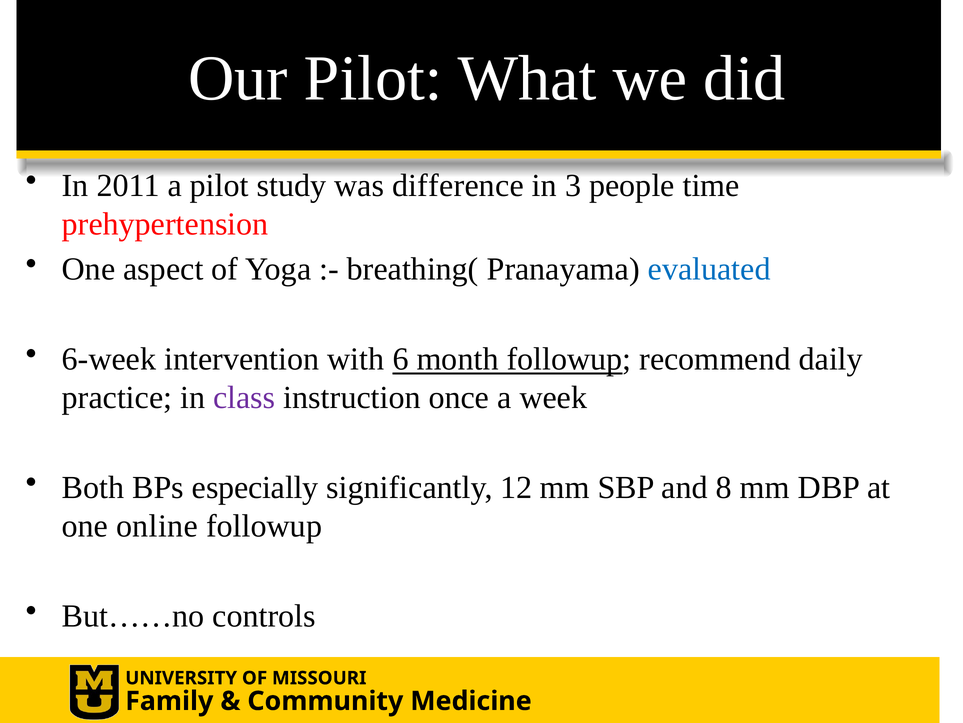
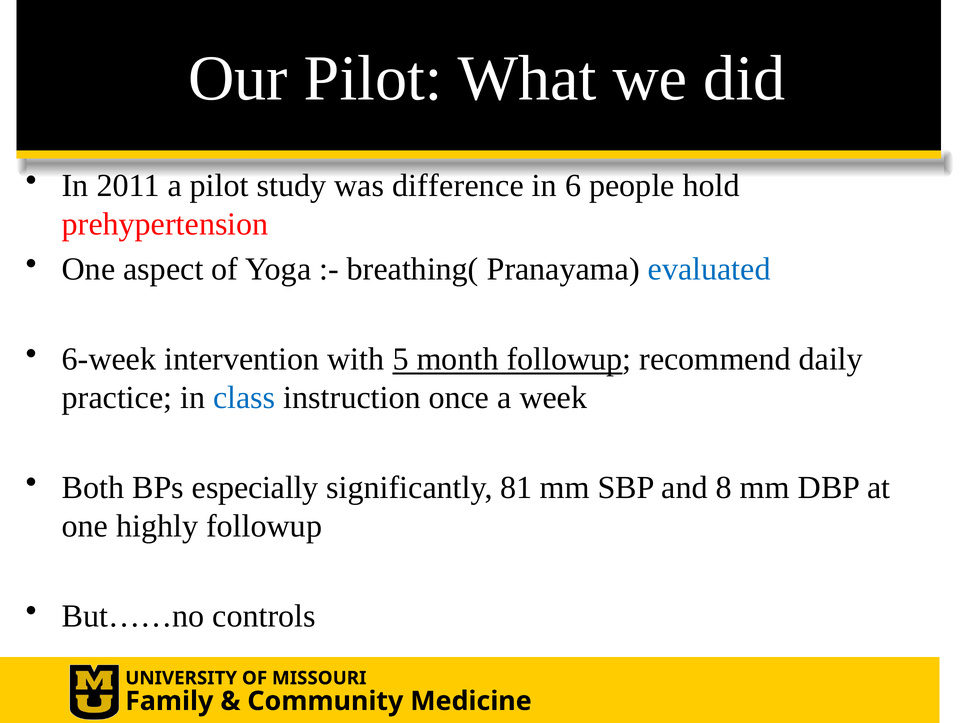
3: 3 -> 6
time: time -> hold
6: 6 -> 5
class colour: purple -> blue
12: 12 -> 81
online: online -> highly
